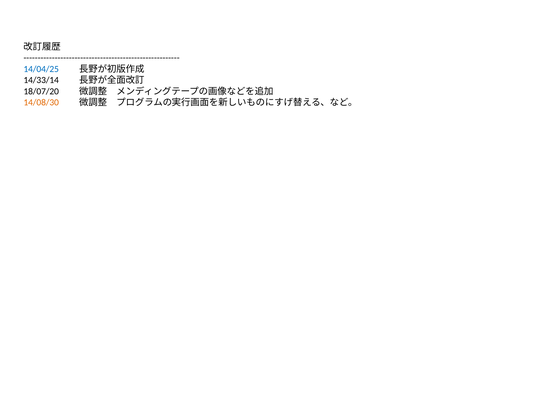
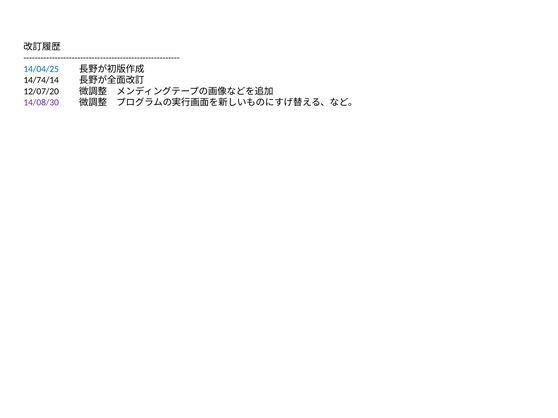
14/33/14: 14/33/14 -> 14/74/14
18/07/20: 18/07/20 -> 12/07/20
14/08/30 colour: orange -> purple
